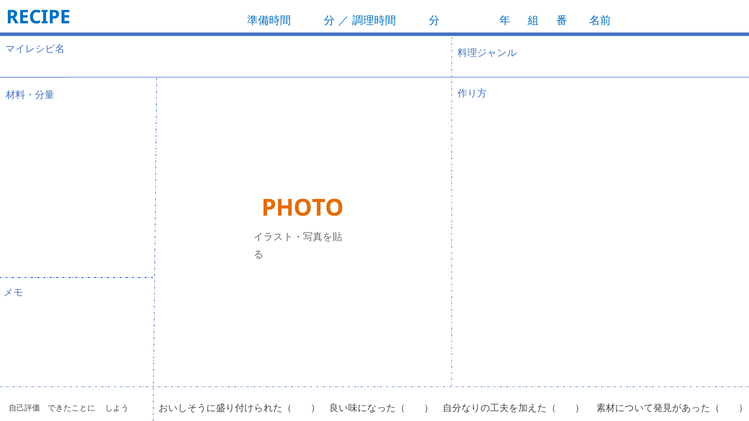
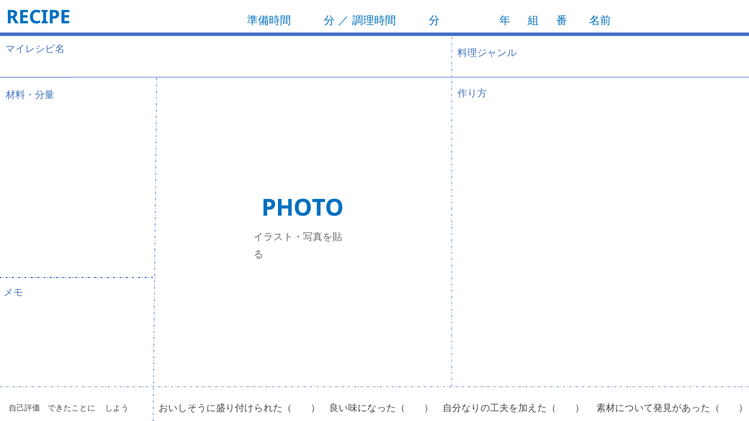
PHOTO colour: orange -> blue
